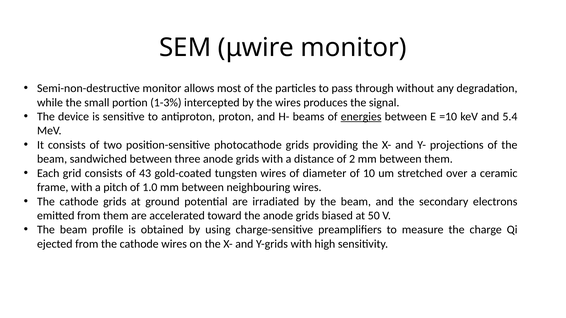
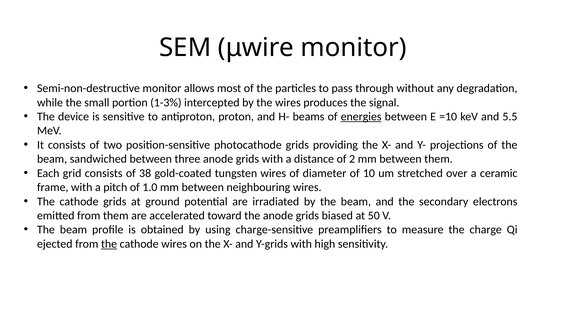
5.4: 5.4 -> 5.5
43: 43 -> 38
the at (109, 244) underline: none -> present
